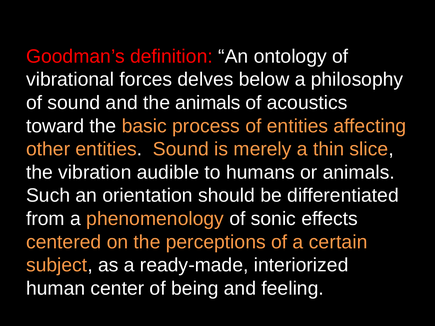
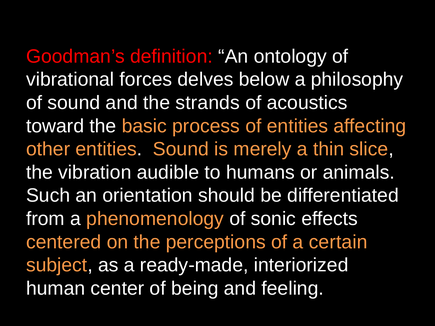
the animals: animals -> strands
